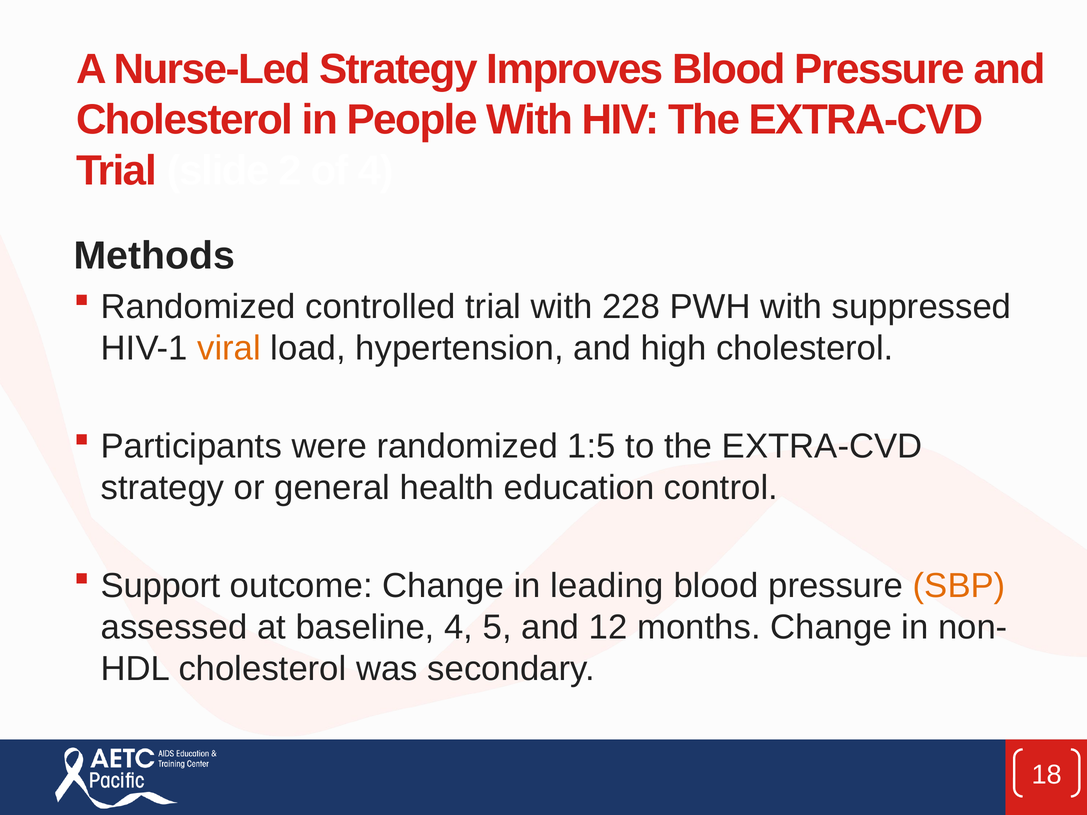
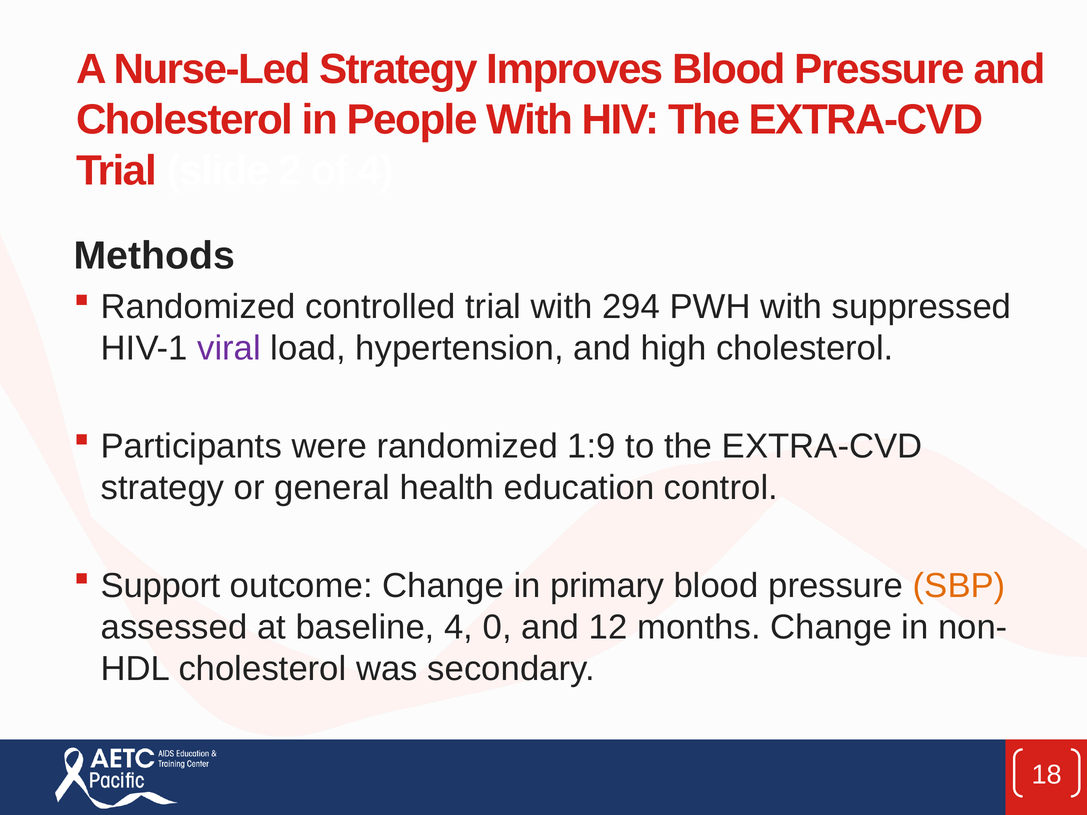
228: 228 -> 294
viral colour: orange -> purple
1:5: 1:5 -> 1:9
leading: leading -> primary
5: 5 -> 0
